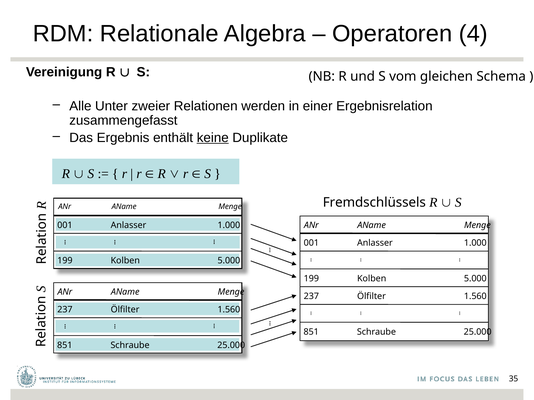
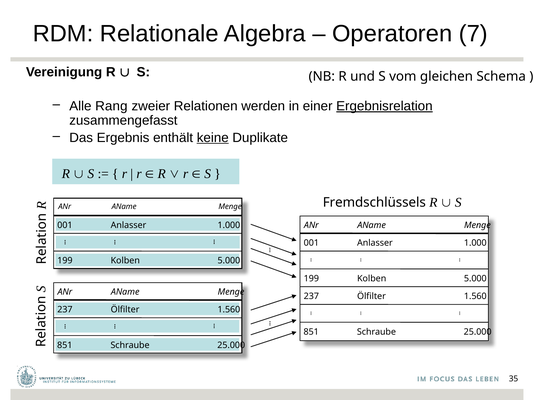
4: 4 -> 7
Unter: Unter -> Rang
Ergebnisrelation underline: none -> present
